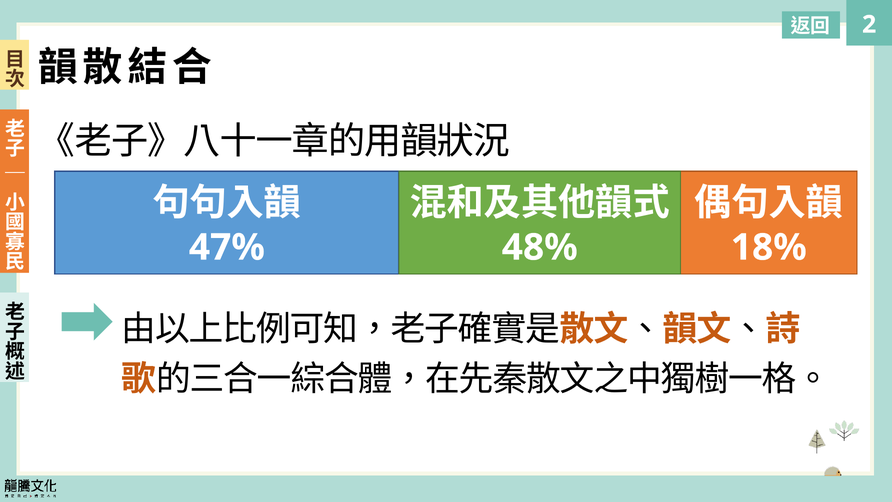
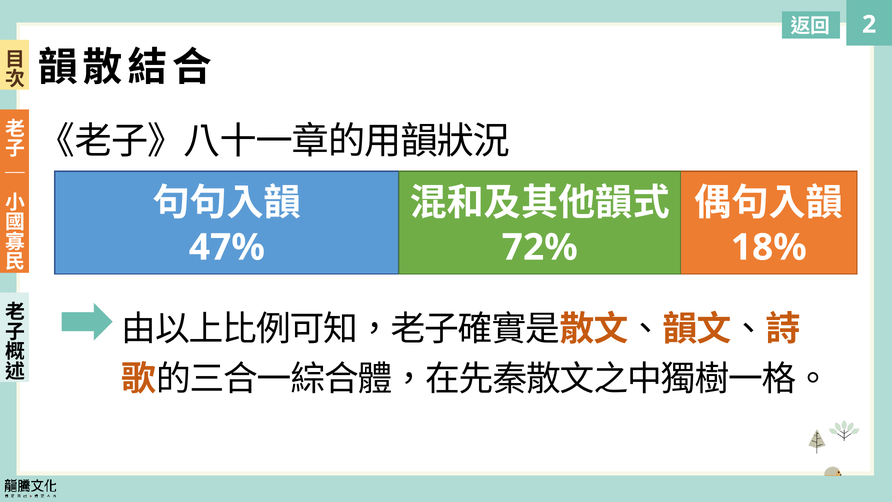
48%: 48% -> 72%
